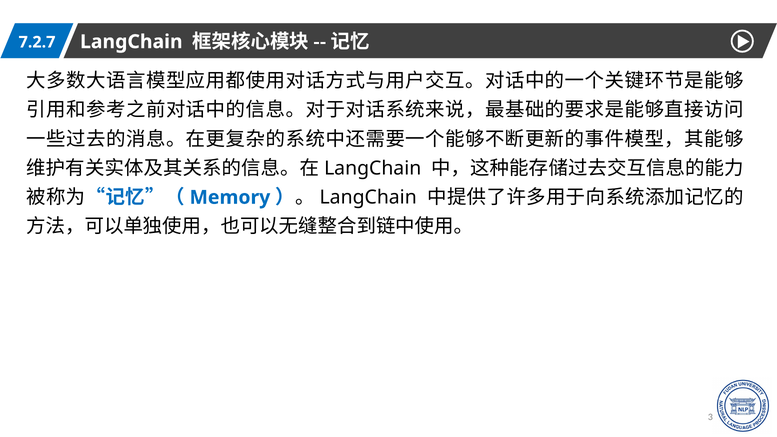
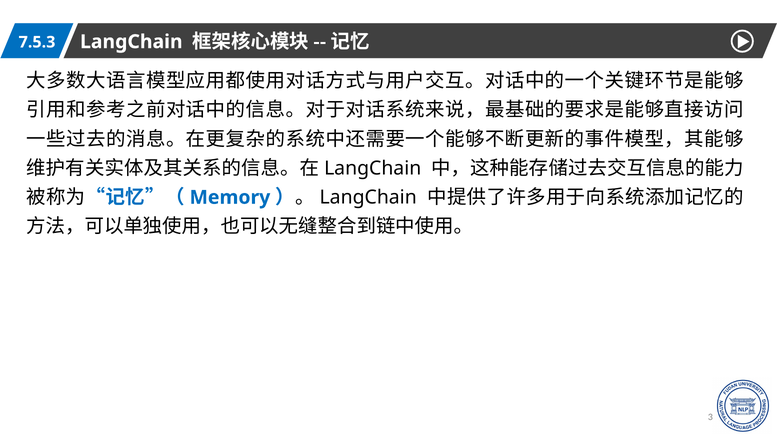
7.2.7: 7.2.7 -> 7.5.3
